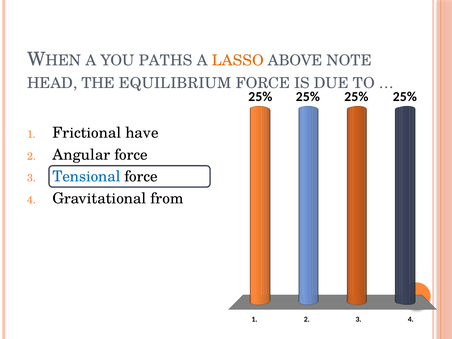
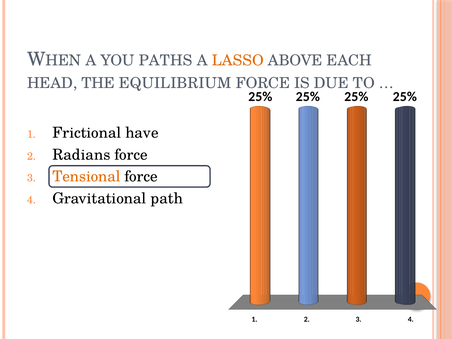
NOTE: NOTE -> EACH
Angular: Angular -> Radians
Tensional colour: blue -> orange
from: from -> path
